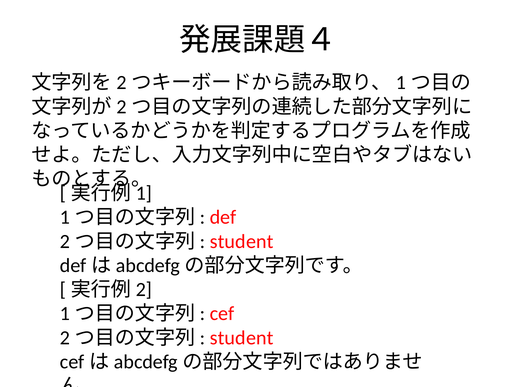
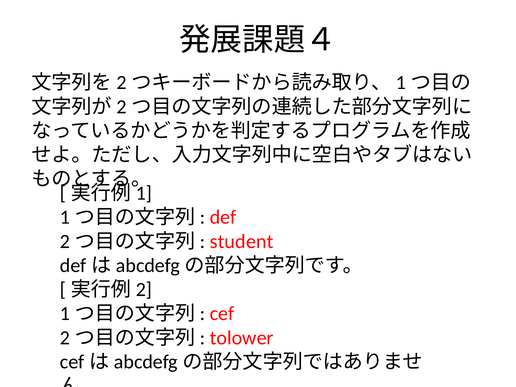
student at (242, 338): student -> tolower
